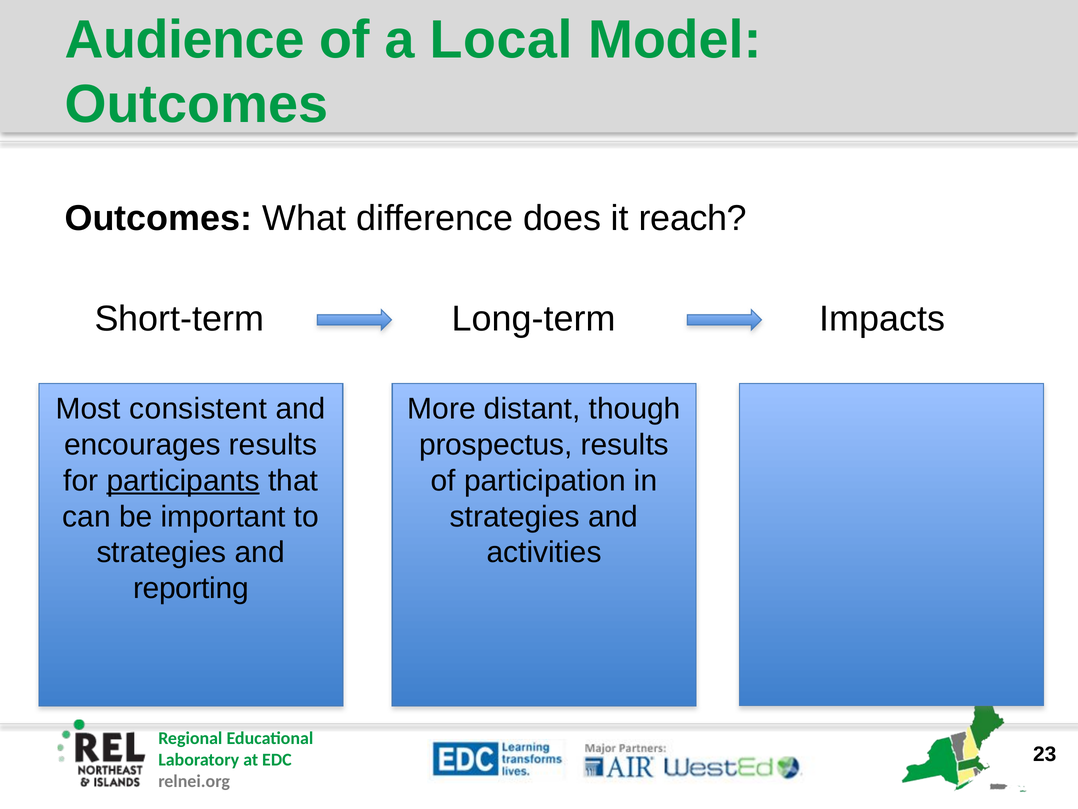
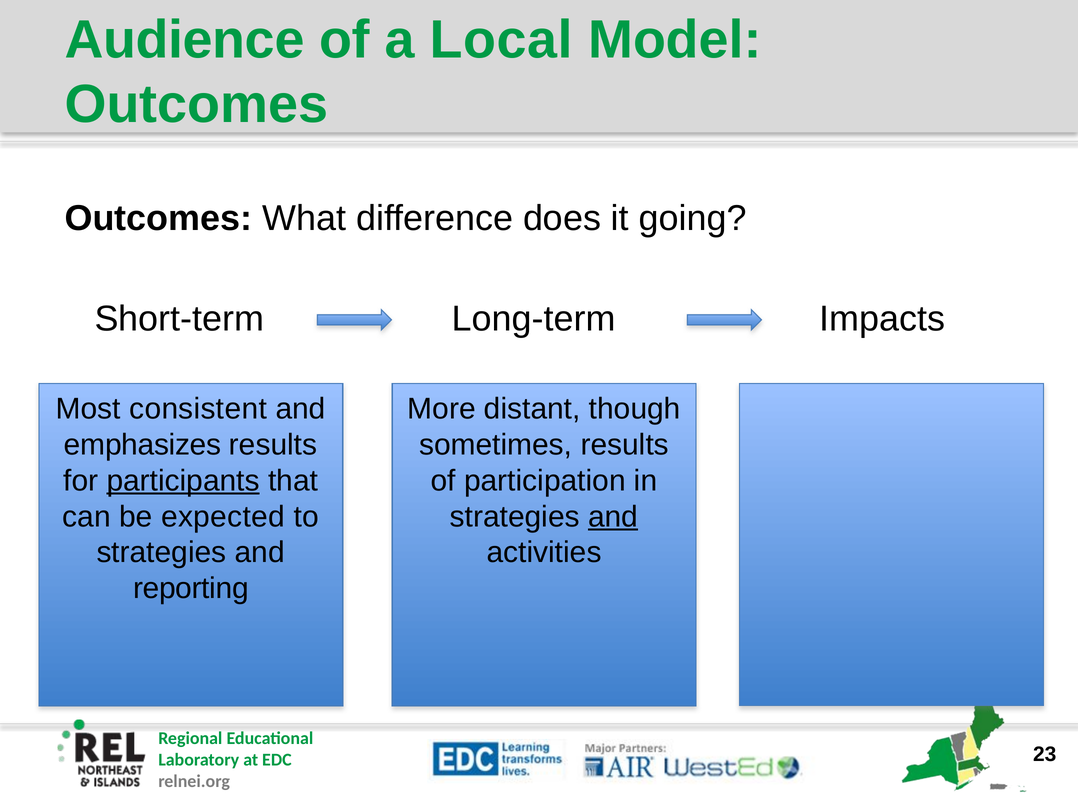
reach: reach -> going
encourages: encourages -> emphasizes
prospectus: prospectus -> sometimes
important: important -> expected
and at (613, 516) underline: none -> present
